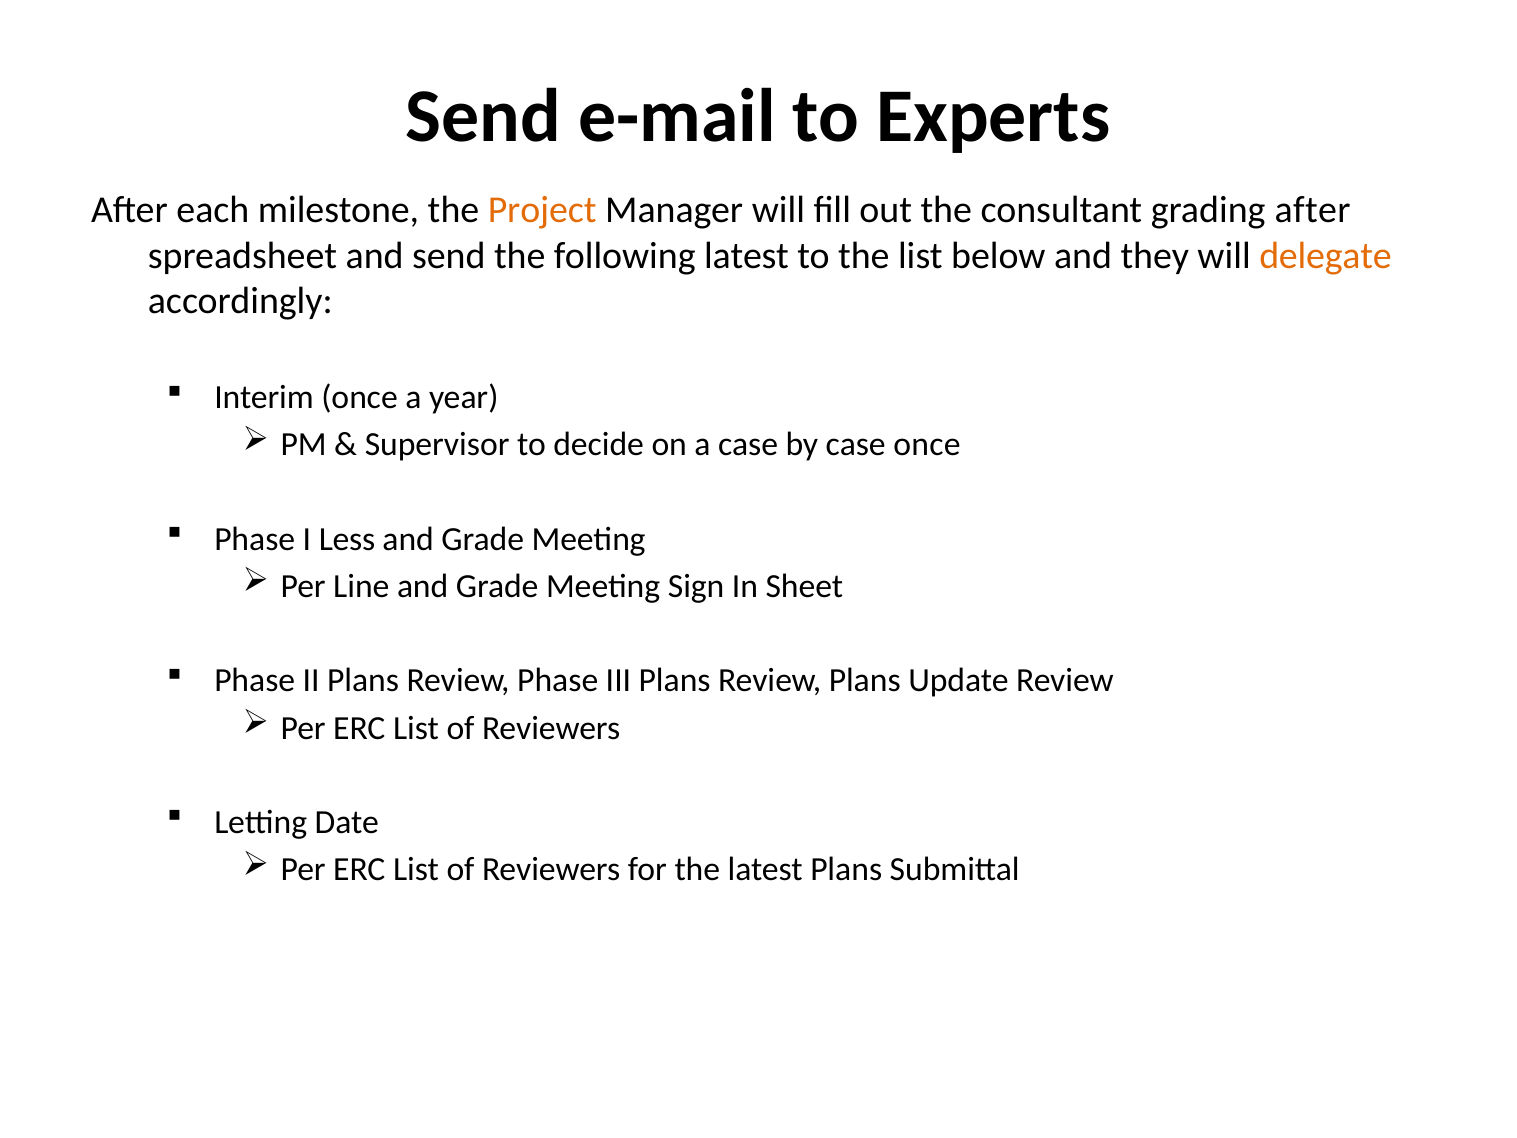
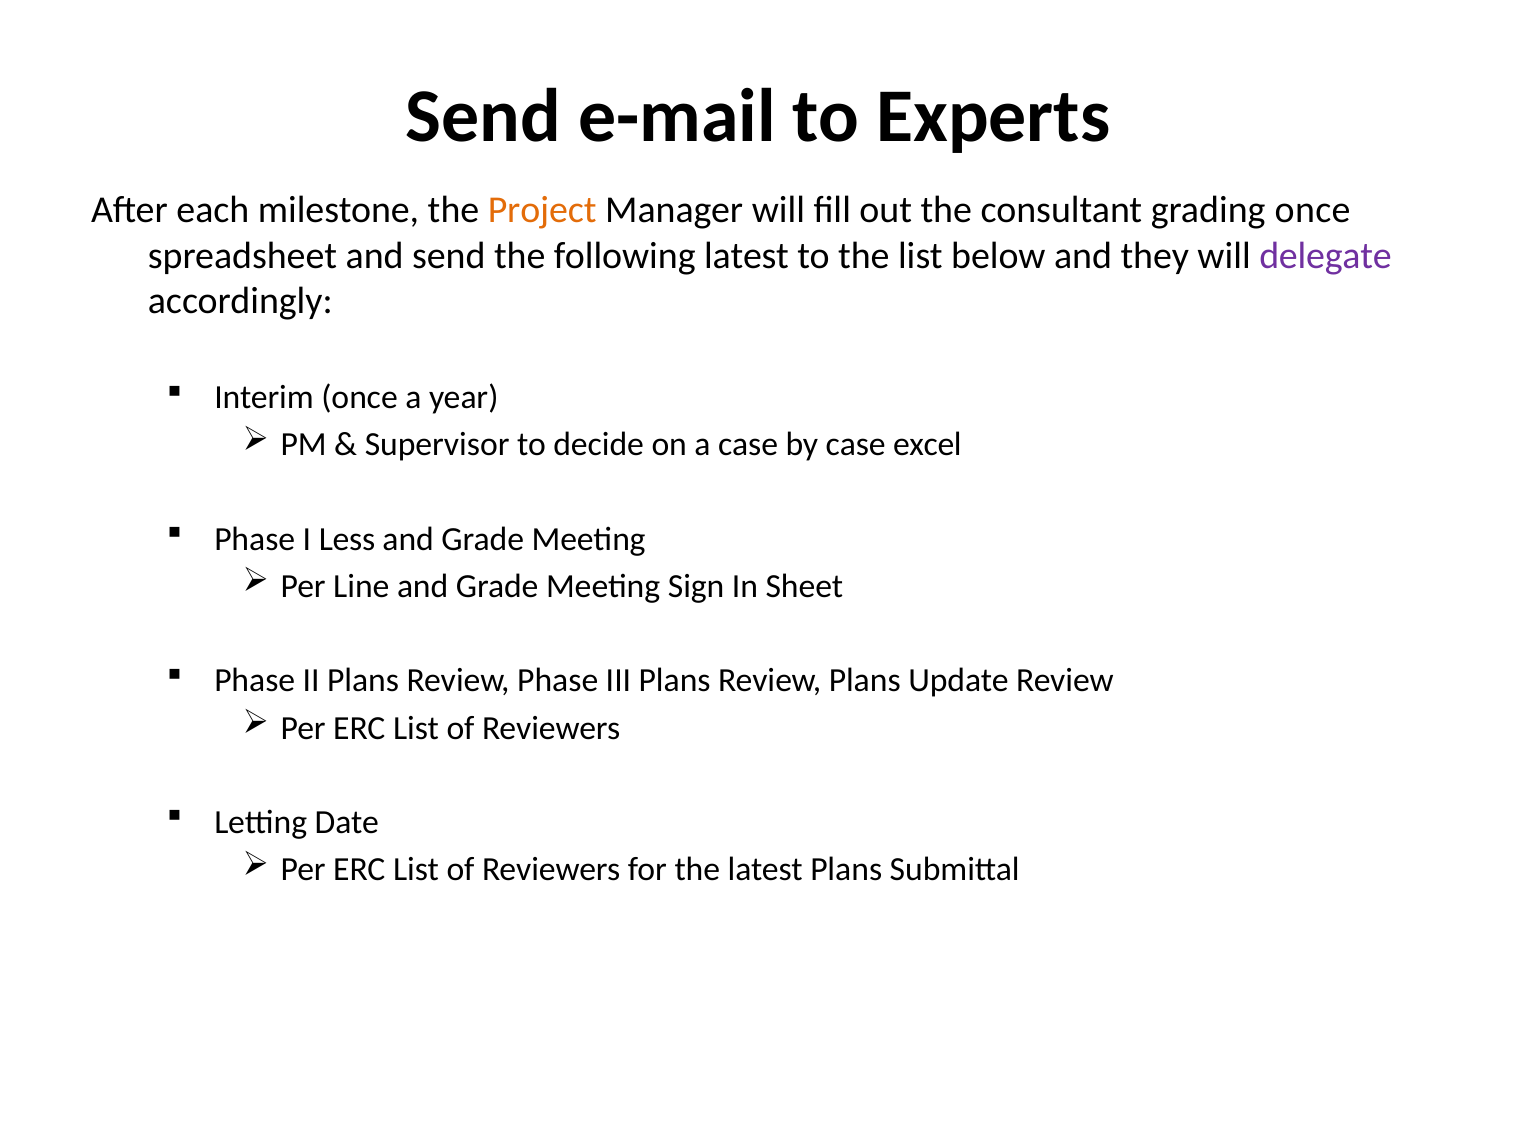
grading after: after -> once
delegate colour: orange -> purple
case once: once -> excel
